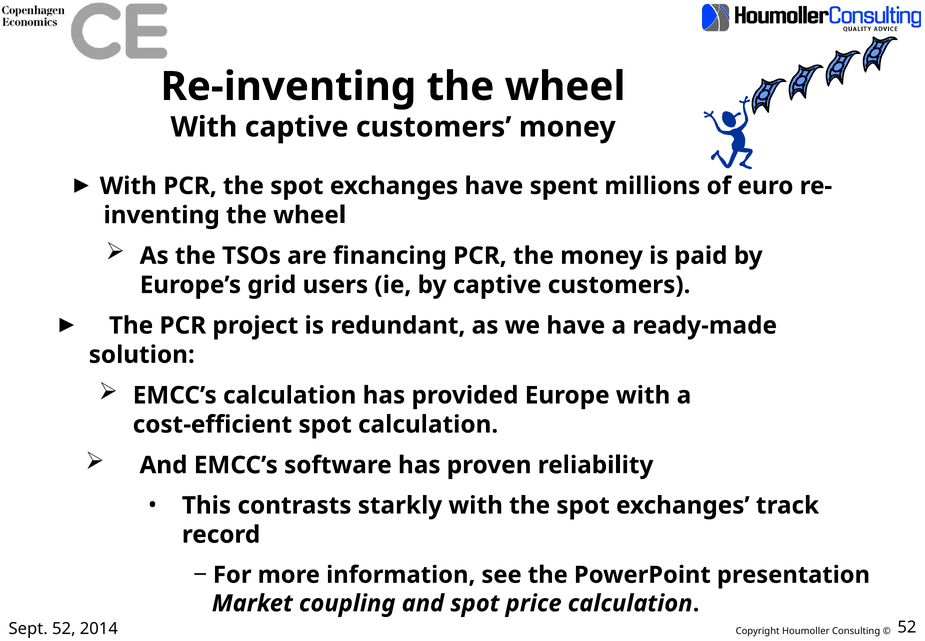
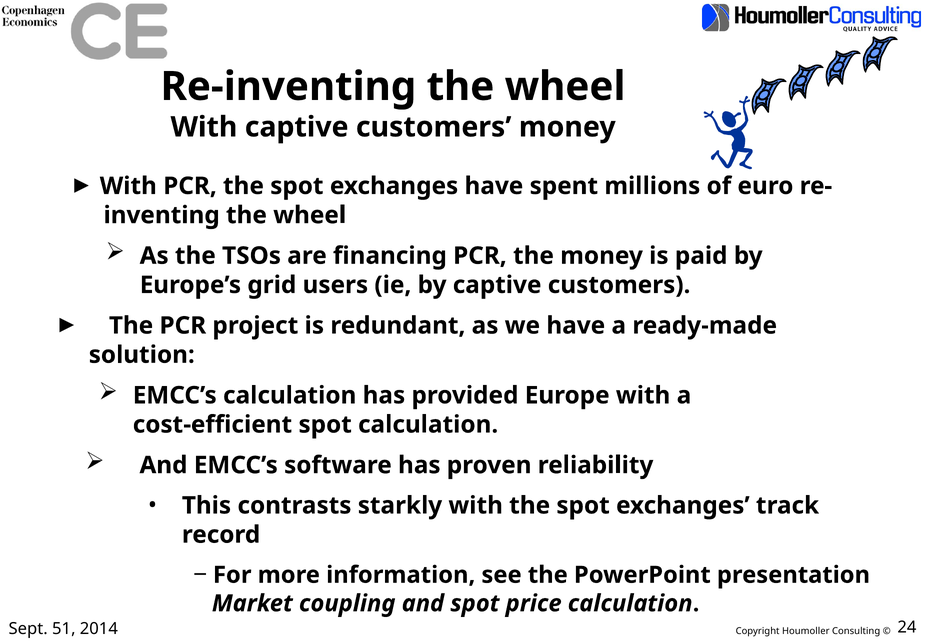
Sept 52: 52 -> 51
2014 52: 52 -> 24
